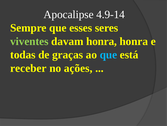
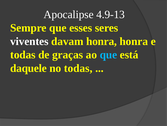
4.9-14: 4.9-14 -> 4.9-13
viventes colour: light green -> white
receber: receber -> daquele
no ações: ações -> todas
